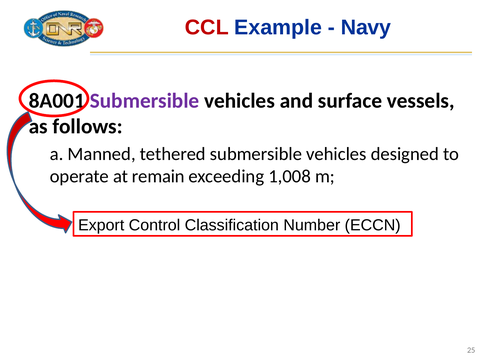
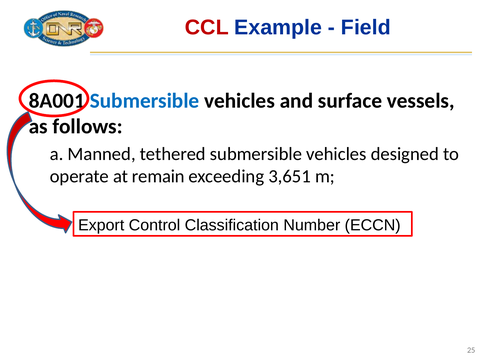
Navy: Navy -> Field
Submersible at (145, 101) colour: purple -> blue
1,008: 1,008 -> 3,651
